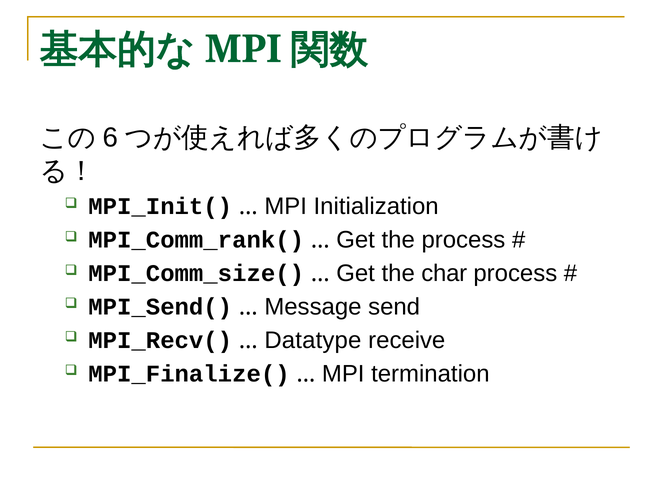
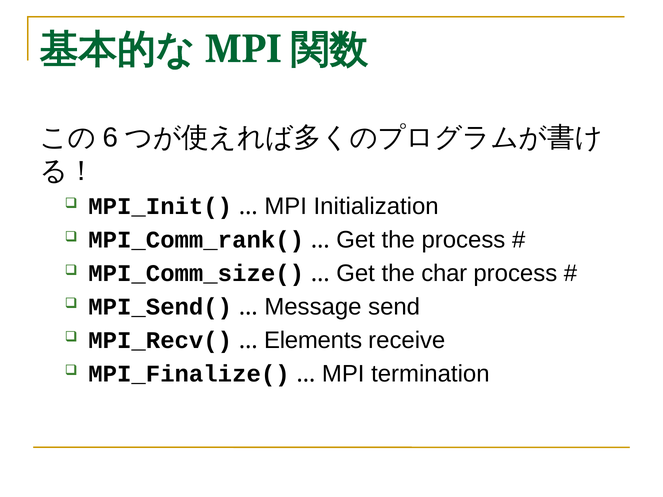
Datatype: Datatype -> Elements
